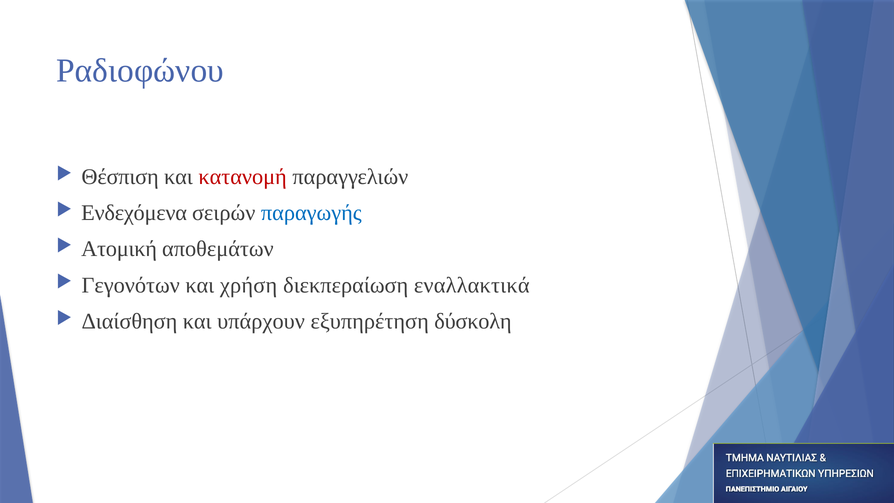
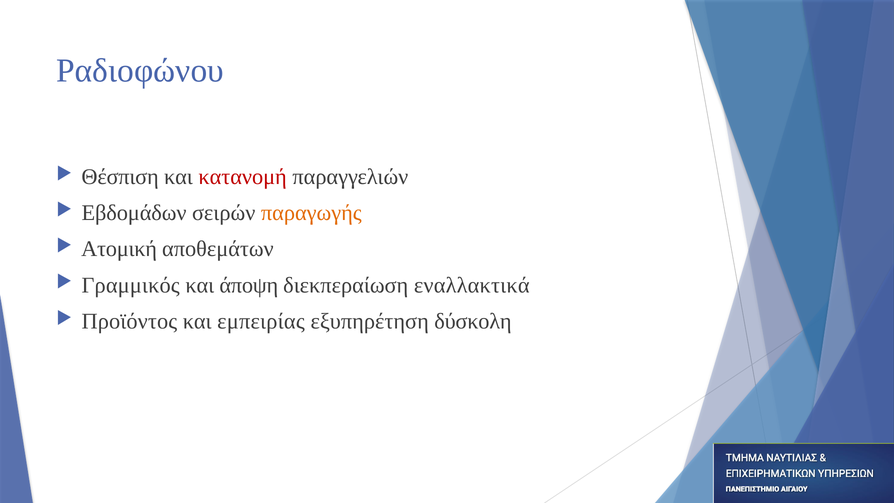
Ενδεχόμενα: Ενδεχόμενα -> Εβδομάδων
παραγωγής colour: blue -> orange
Γεγονότων: Γεγονότων -> Γραμμικός
χρήση: χρήση -> άποψη
Διαίσθηση: Διαίσθηση -> Προϊόντος
υπάρχουν: υπάρχουν -> εμπειρίας
